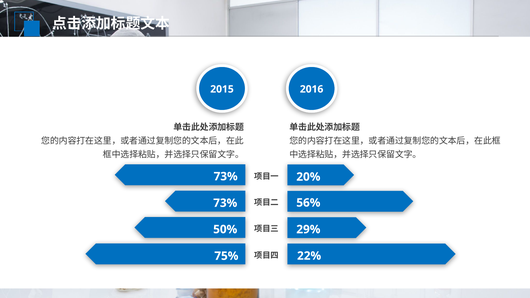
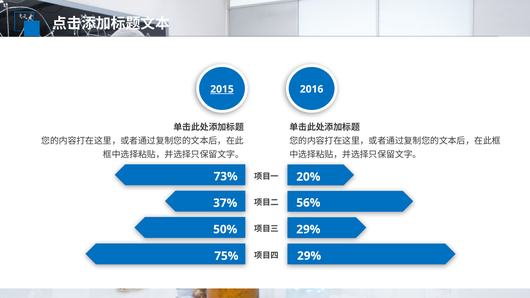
2015 underline: none -> present
73% at (225, 203): 73% -> 37%
22% at (309, 256): 22% -> 29%
